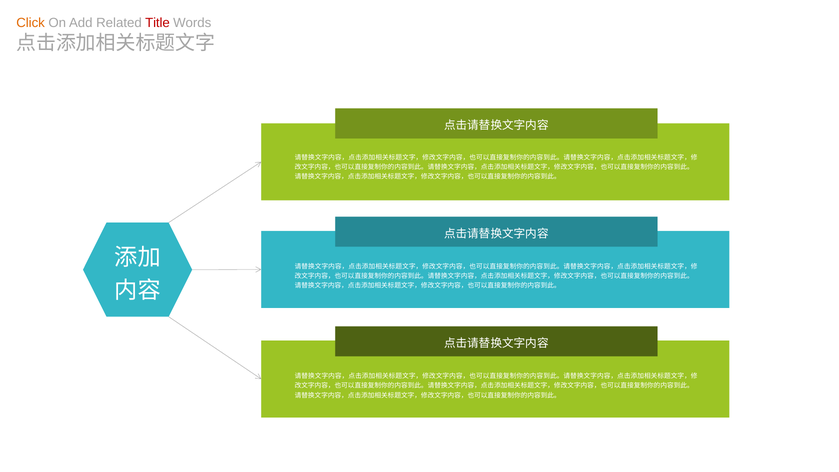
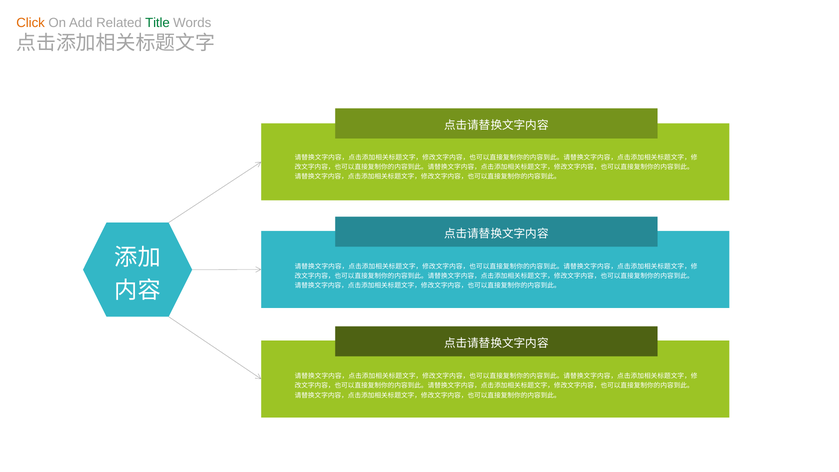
Title colour: red -> green
